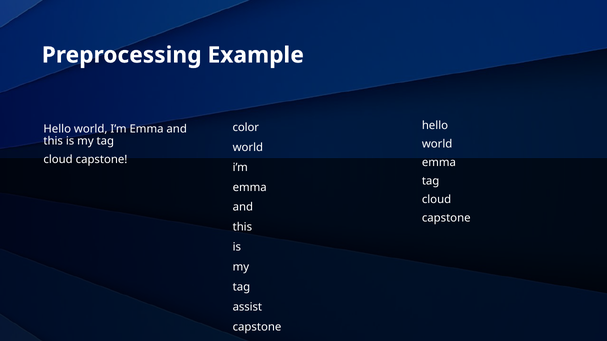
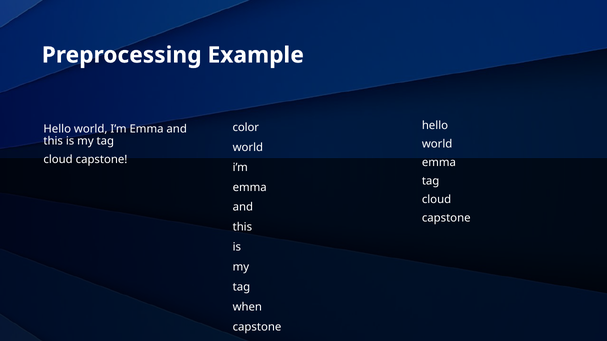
assist: assist -> when
